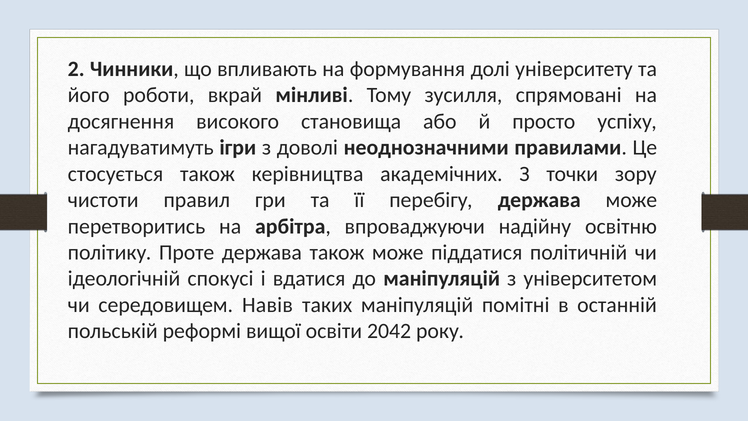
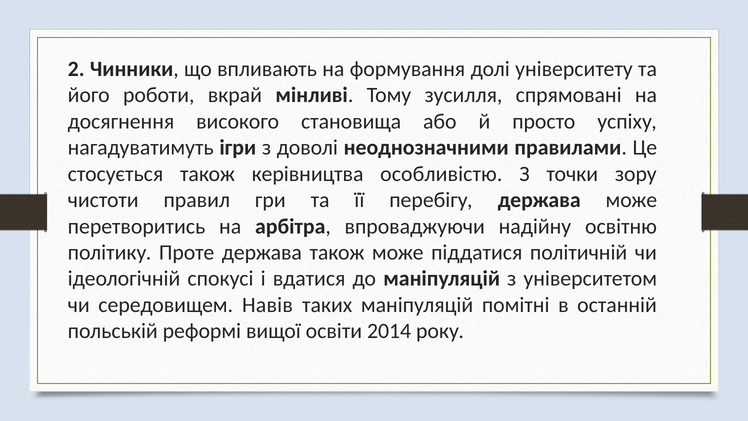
академічних: академічних -> особливістю
2042: 2042 -> 2014
